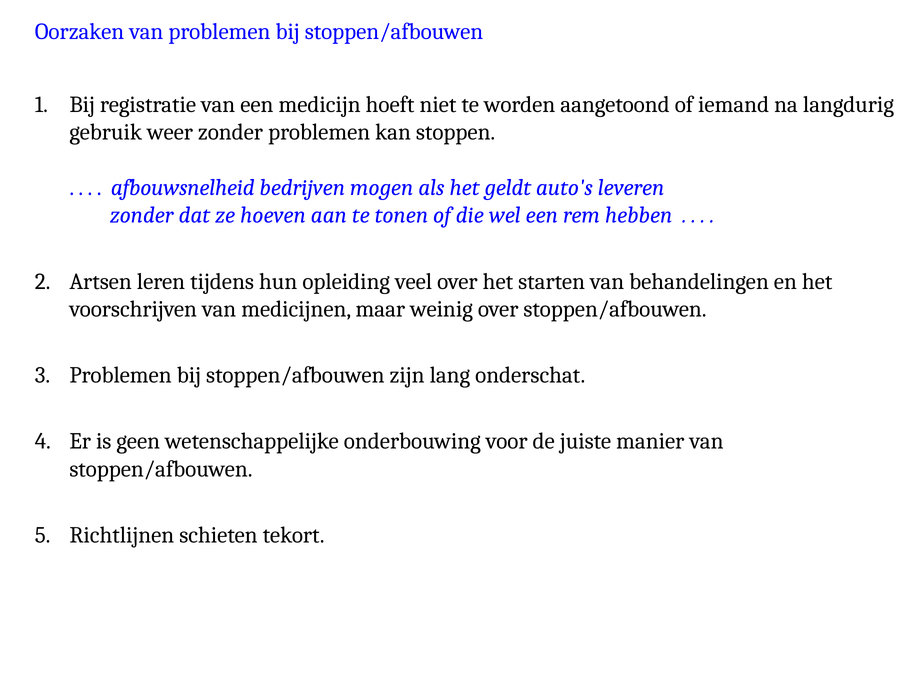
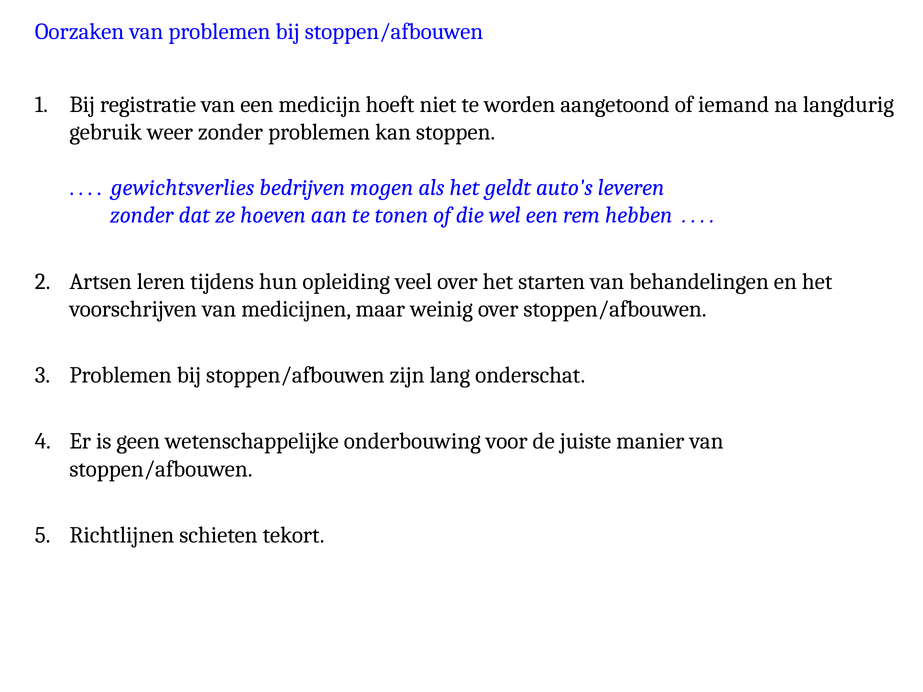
afbouwsnelheid: afbouwsnelheid -> gewichtsverlies
